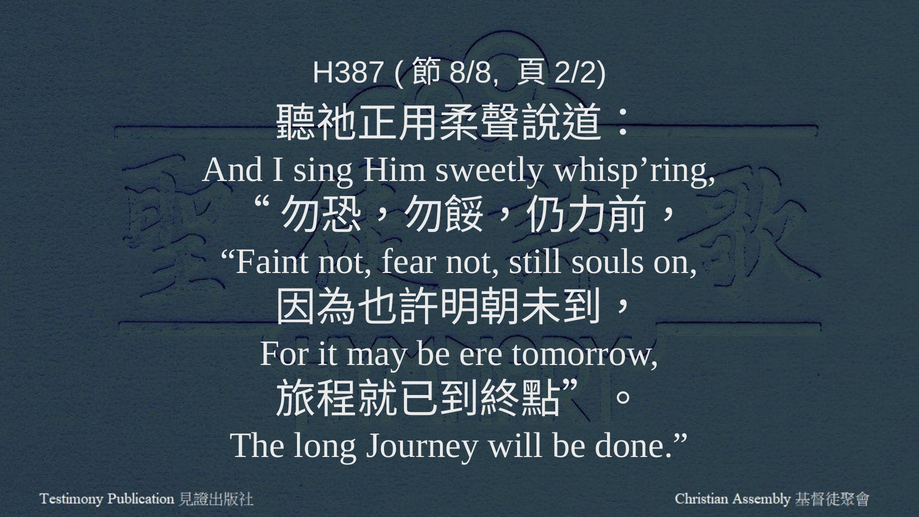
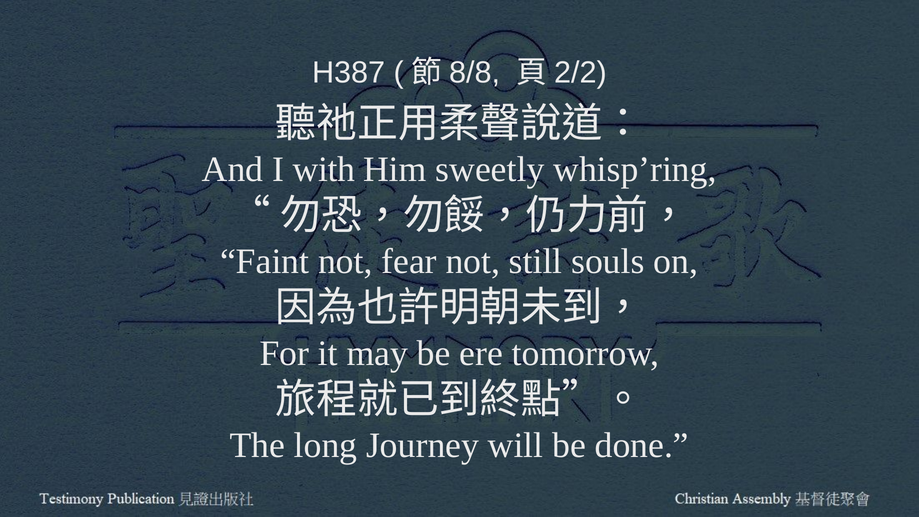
sing: sing -> with
